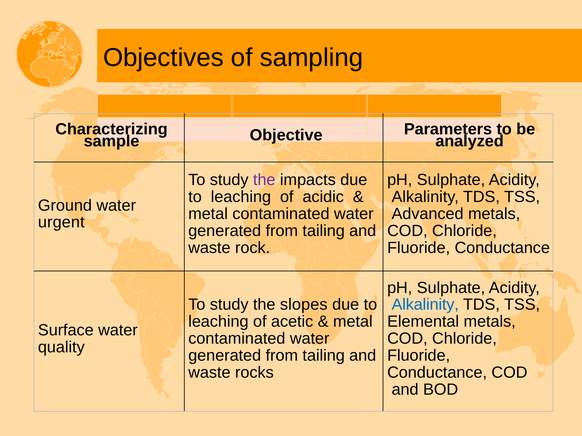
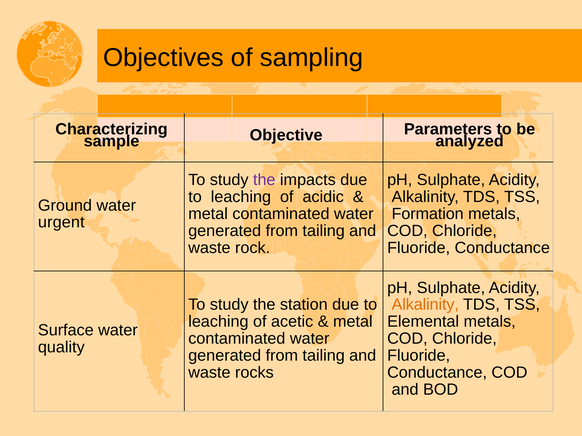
Advanced: Advanced -> Formation
slopes: slopes -> station
Alkalinity at (425, 305) colour: blue -> orange
